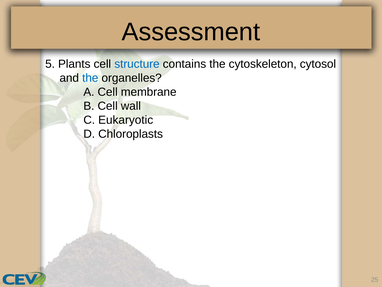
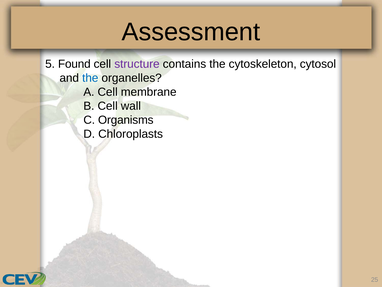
Plants: Plants -> Found
structure colour: blue -> purple
Eukaryotic: Eukaryotic -> Organisms
